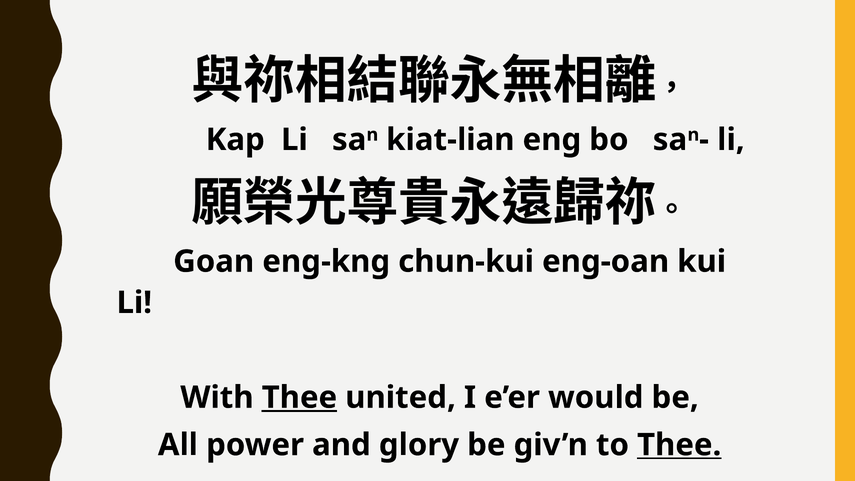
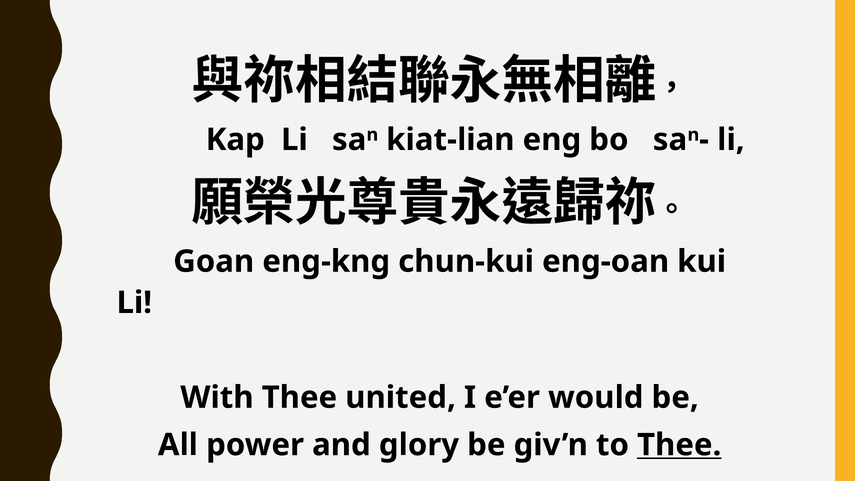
Thee at (299, 397) underline: present -> none
